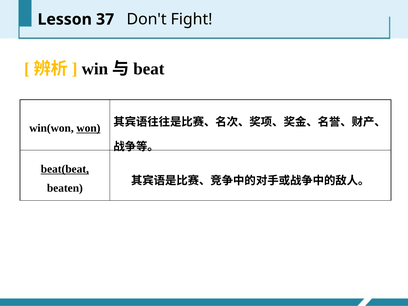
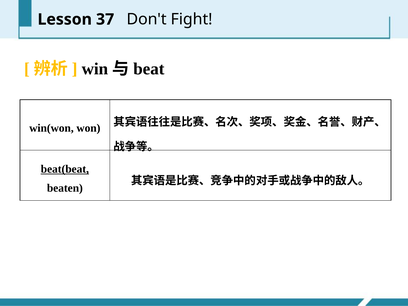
won underline: present -> none
